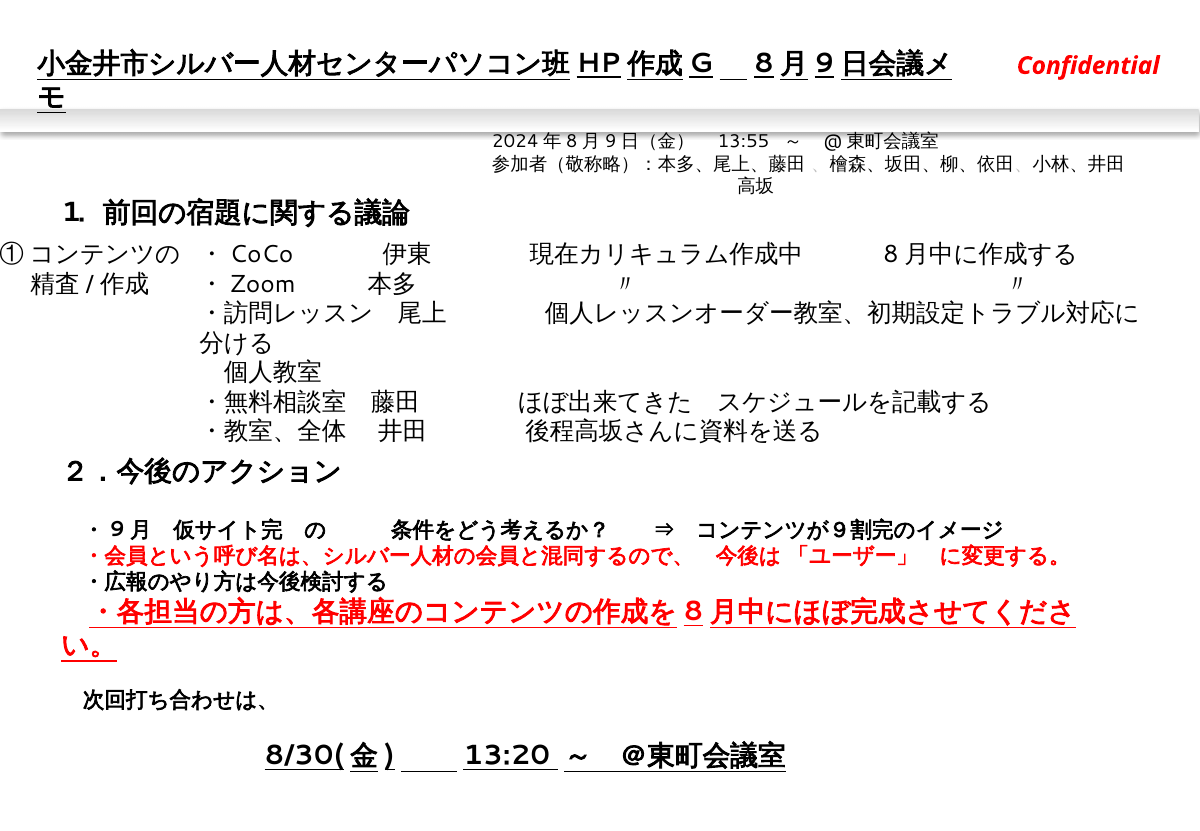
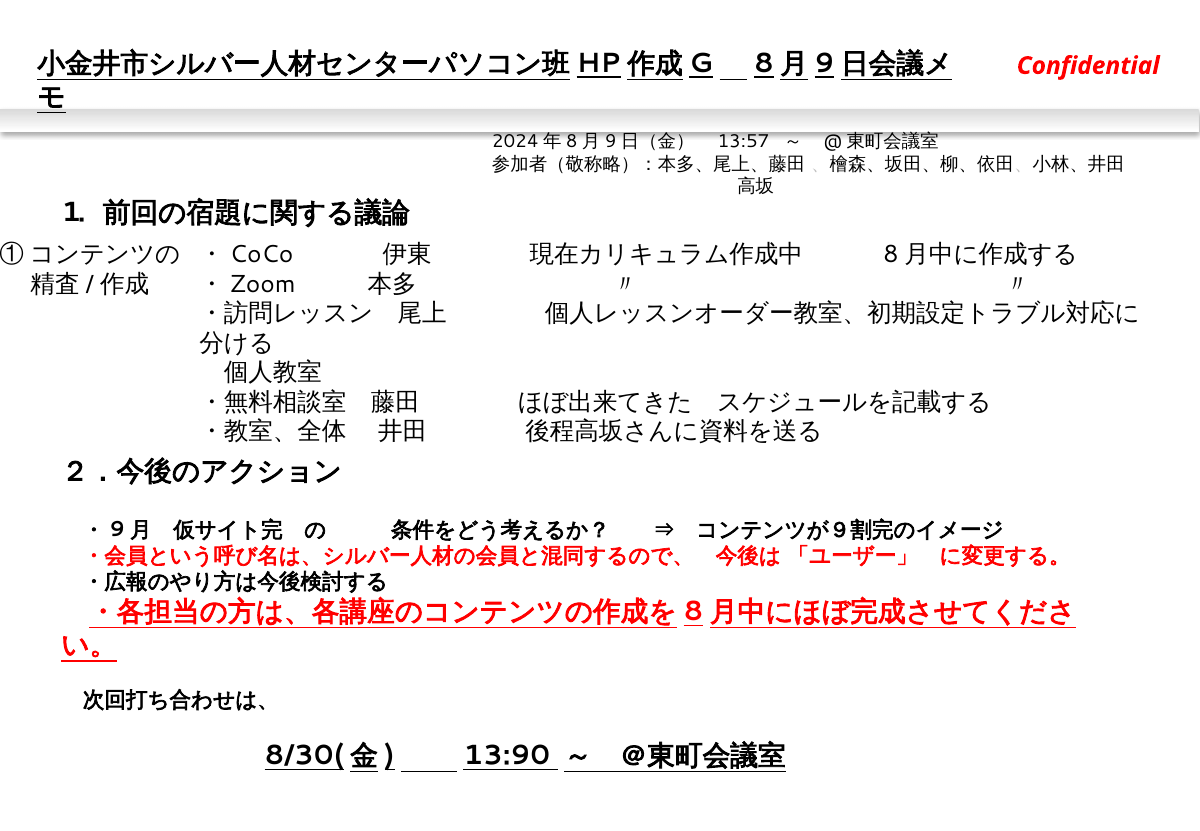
13:55: 13:55 -> 13:57
13:20: 13:20 -> 13:90
